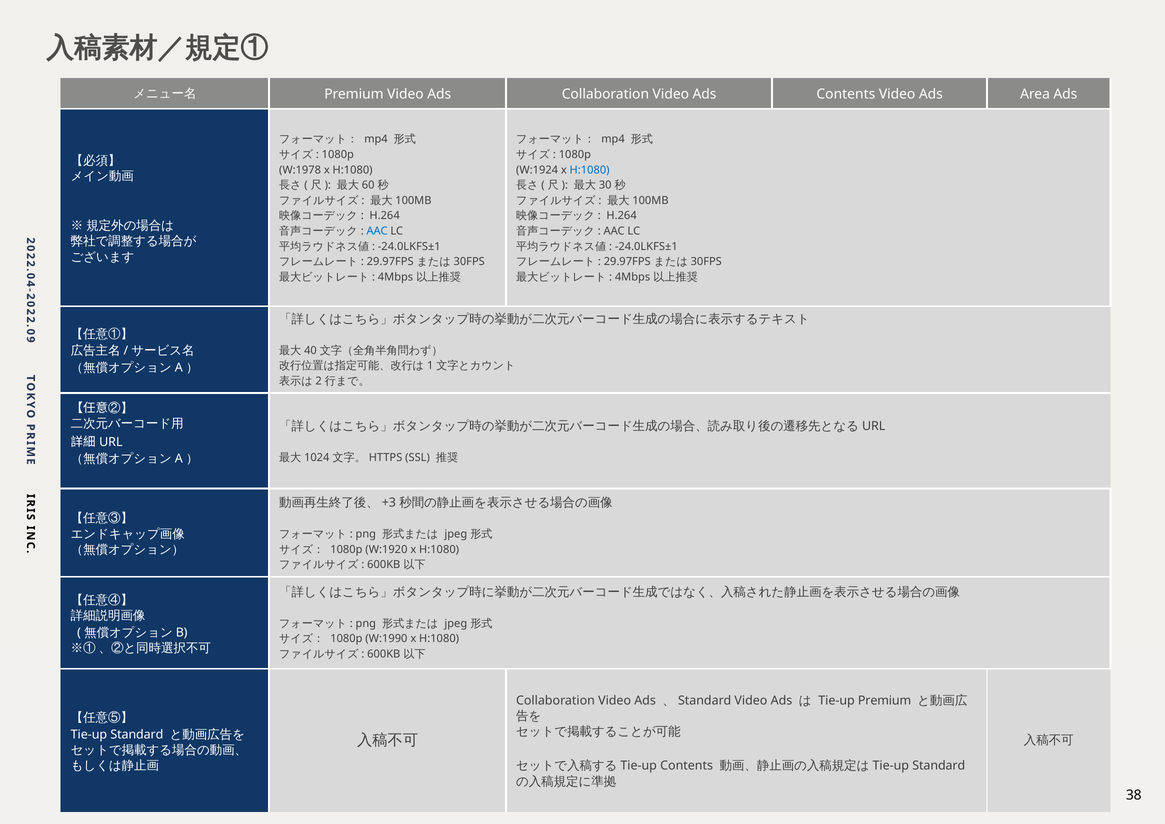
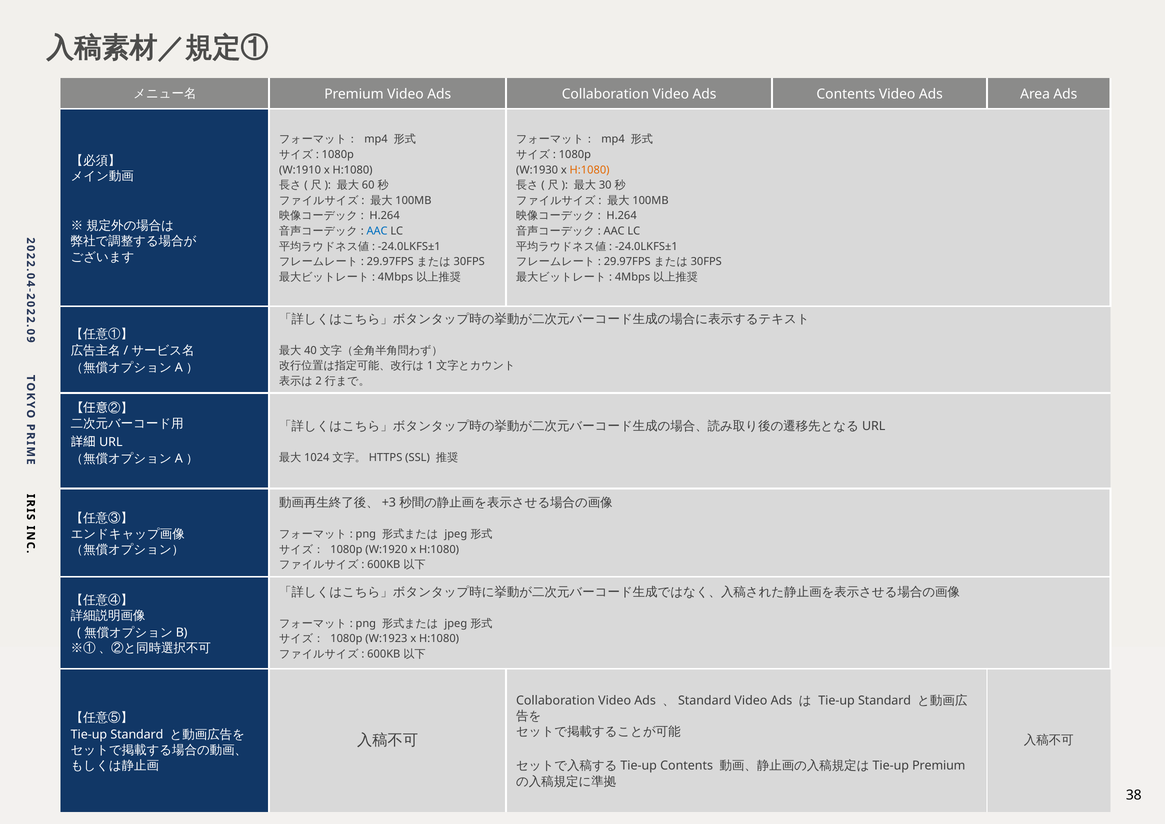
W:1978: W:1978 -> W:1910
W:1924: W:1924 -> W:1930
H:1080 at (590, 170) colour: blue -> orange
W:1990: W:1990 -> W:1923
Premium at (885, 700): Premium -> Standard
Standard at (939, 766): Standard -> Premium
